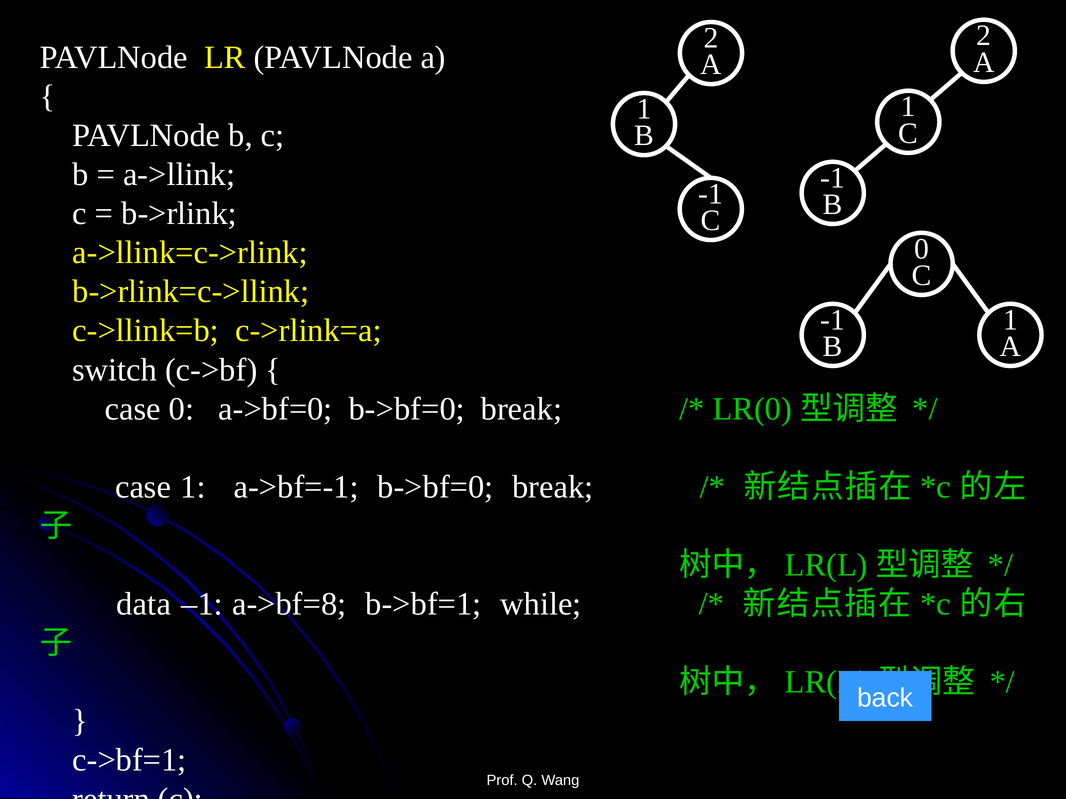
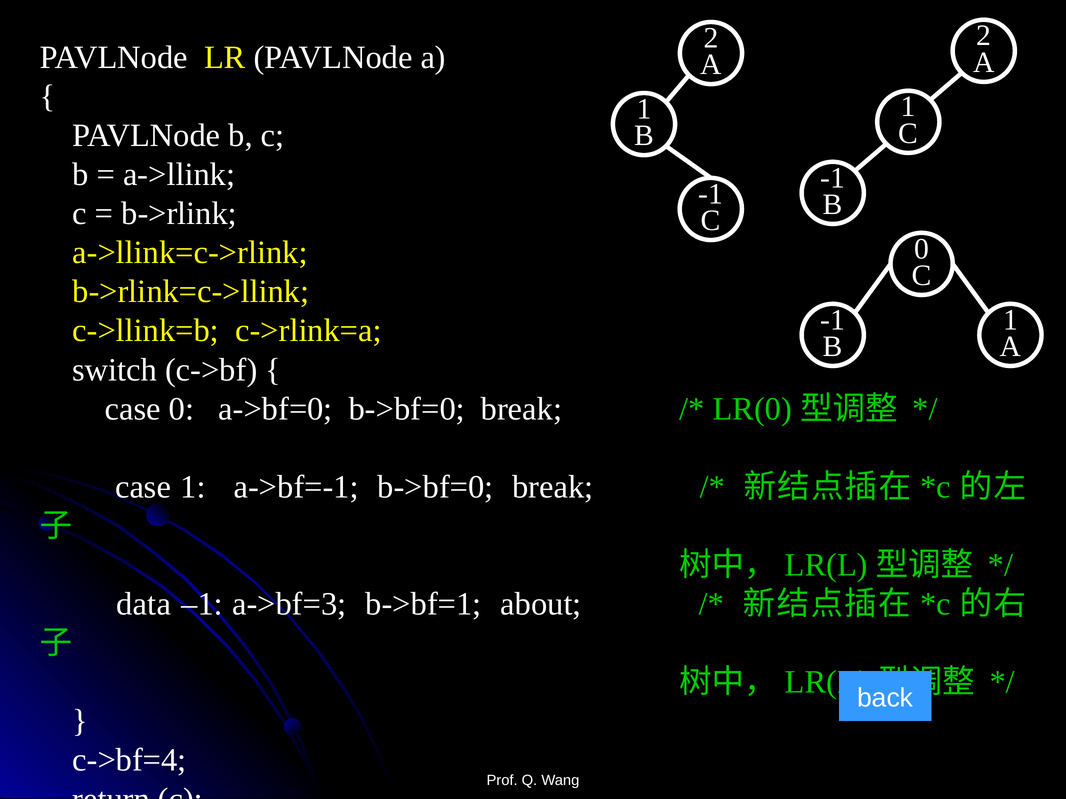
a->bf=8: a->bf=8 -> a->bf=3
while: while -> about
c->bf=1: c->bf=1 -> c->bf=4
